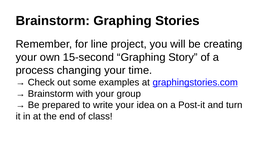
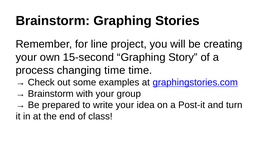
changing your: your -> time
